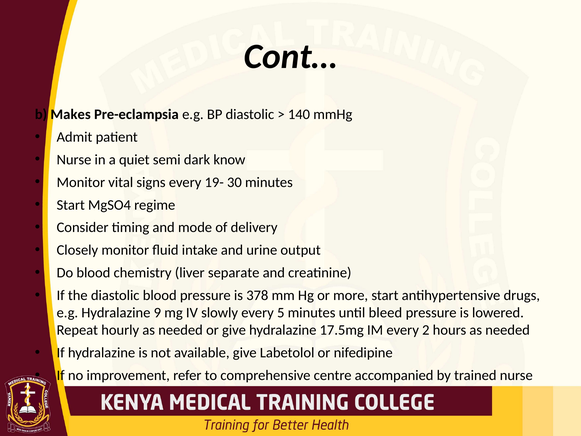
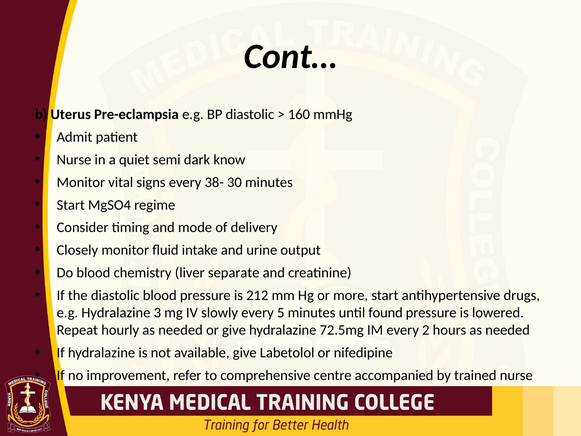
Makes: Makes -> Uterus
140: 140 -> 160
19-: 19- -> 38-
378: 378 -> 212
9: 9 -> 3
bleed: bleed -> found
17.5mg: 17.5mg -> 72.5mg
